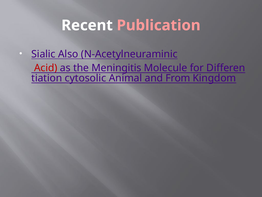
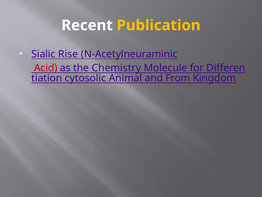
Publication colour: pink -> yellow
Also: Also -> Rise
Meningitis: Meningitis -> Chemistry
